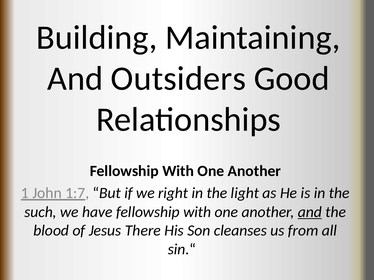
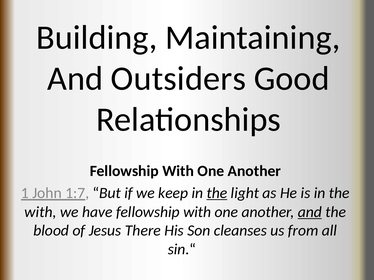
right: right -> keep
the at (217, 193) underline: none -> present
such at (41, 212): such -> with
